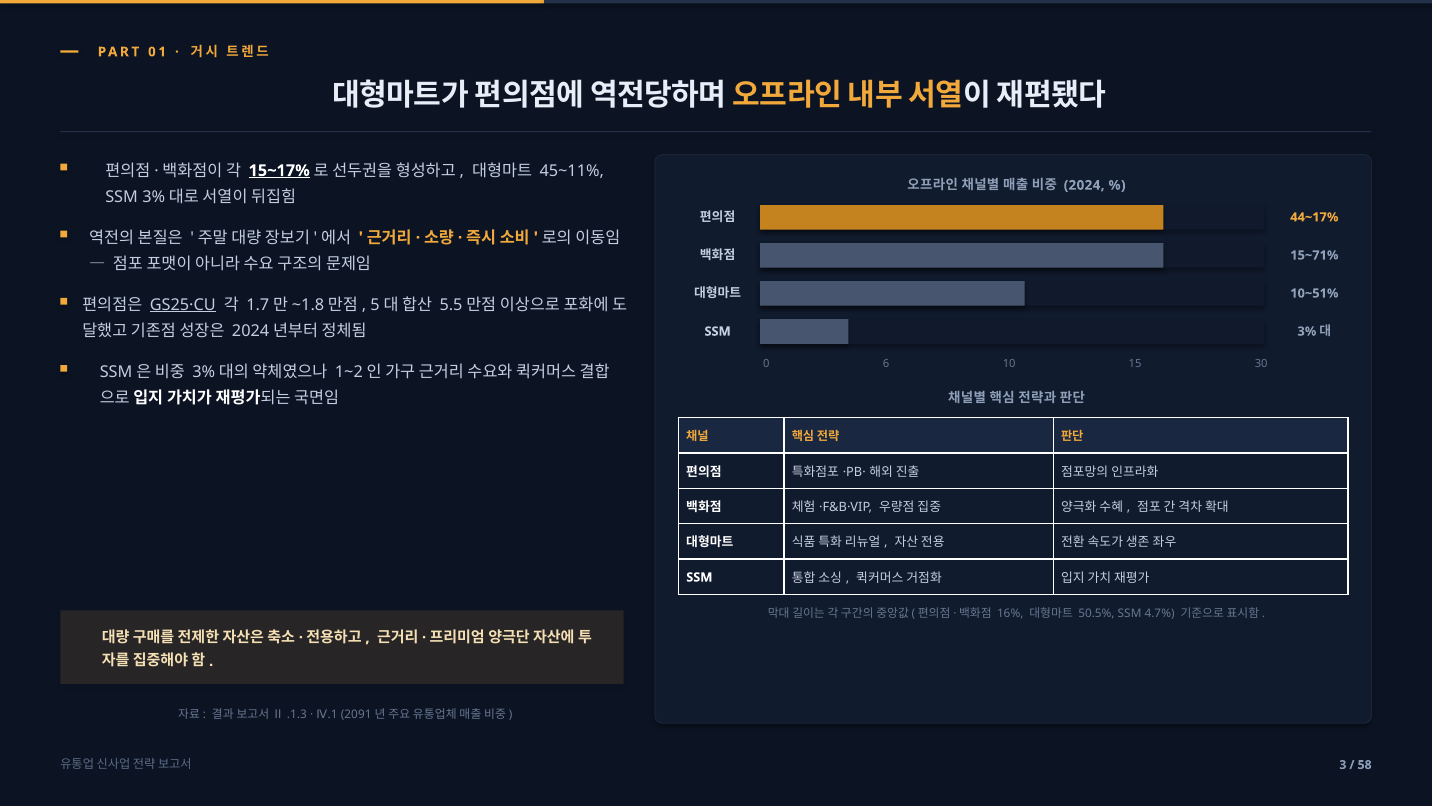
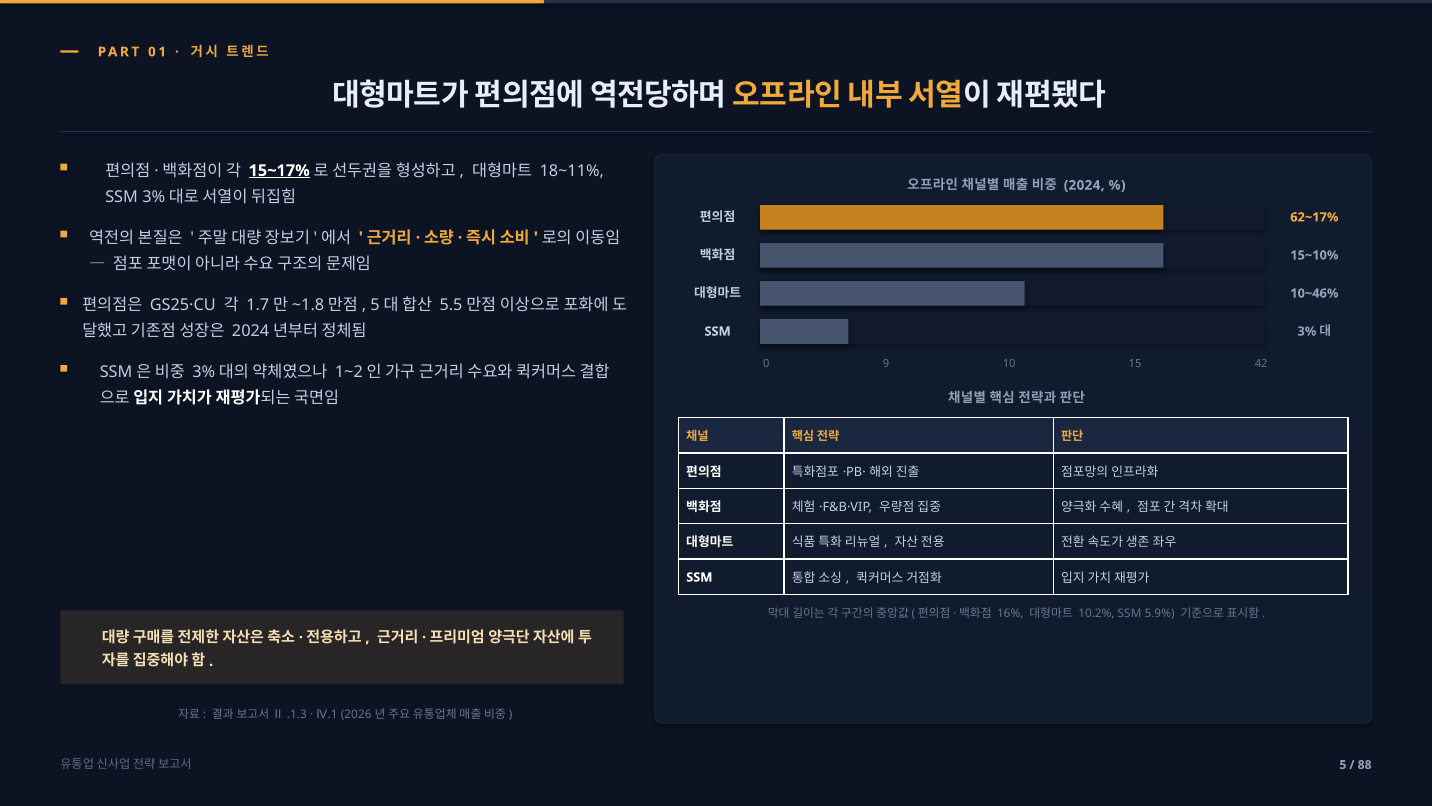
45~11%: 45~11% -> 18~11%
44~17%: 44~17% -> 62~17%
15~71%: 15~71% -> 15~10%
10~51%: 10~51% -> 10~46%
GS25·CU underline: present -> none
6: 6 -> 9
30: 30 -> 42
50.5%: 50.5% -> 10.2%
4.7%: 4.7% -> 5.9%
2091: 2091 -> 2026
3: 3 -> 5
58: 58 -> 88
